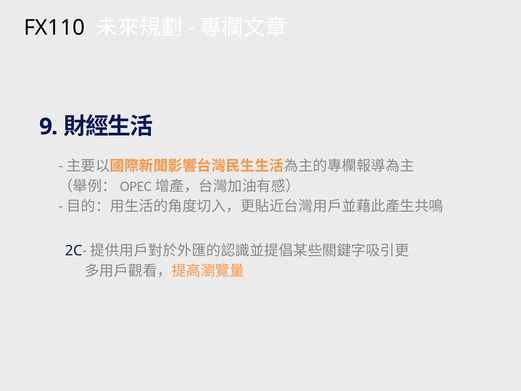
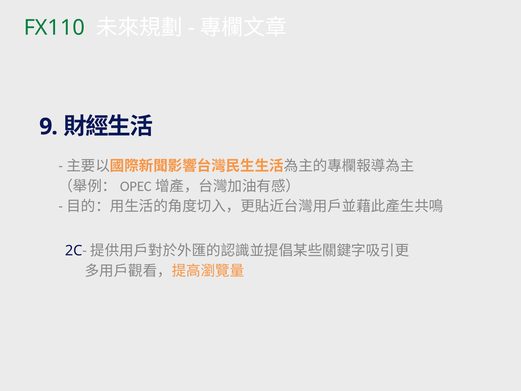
FX110 colour: black -> green
